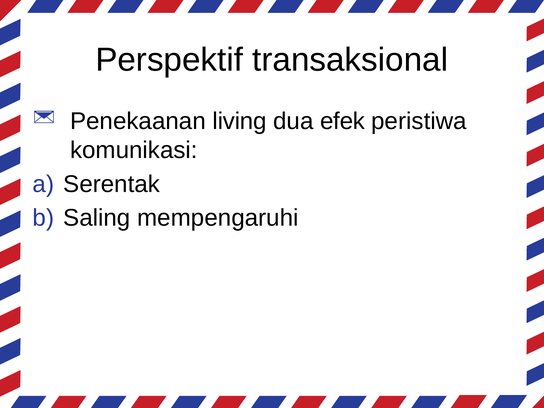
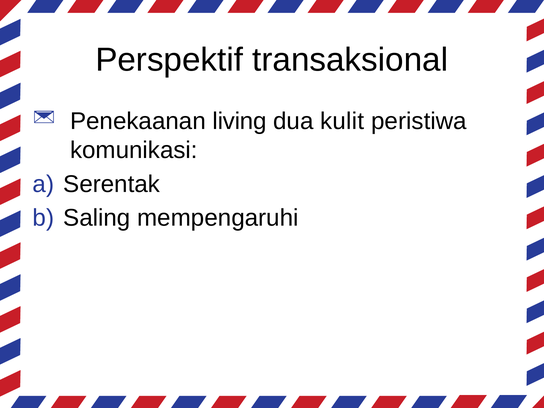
efek: efek -> kulit
